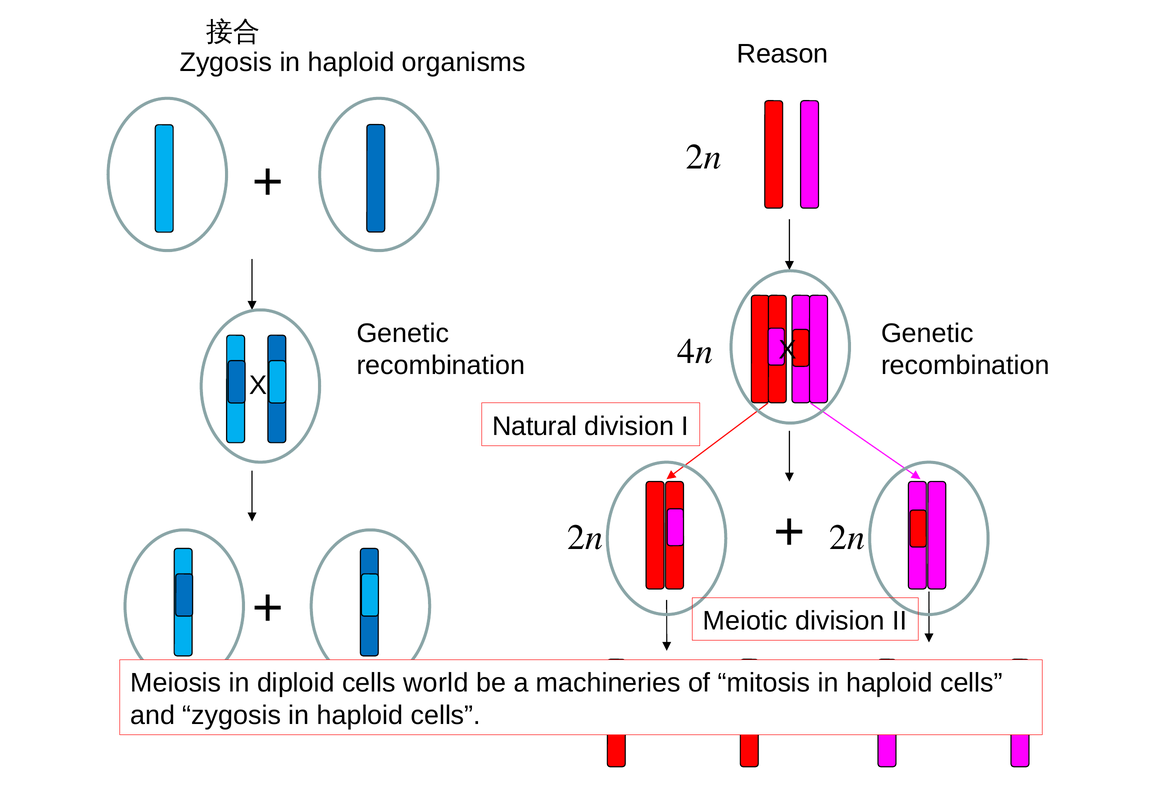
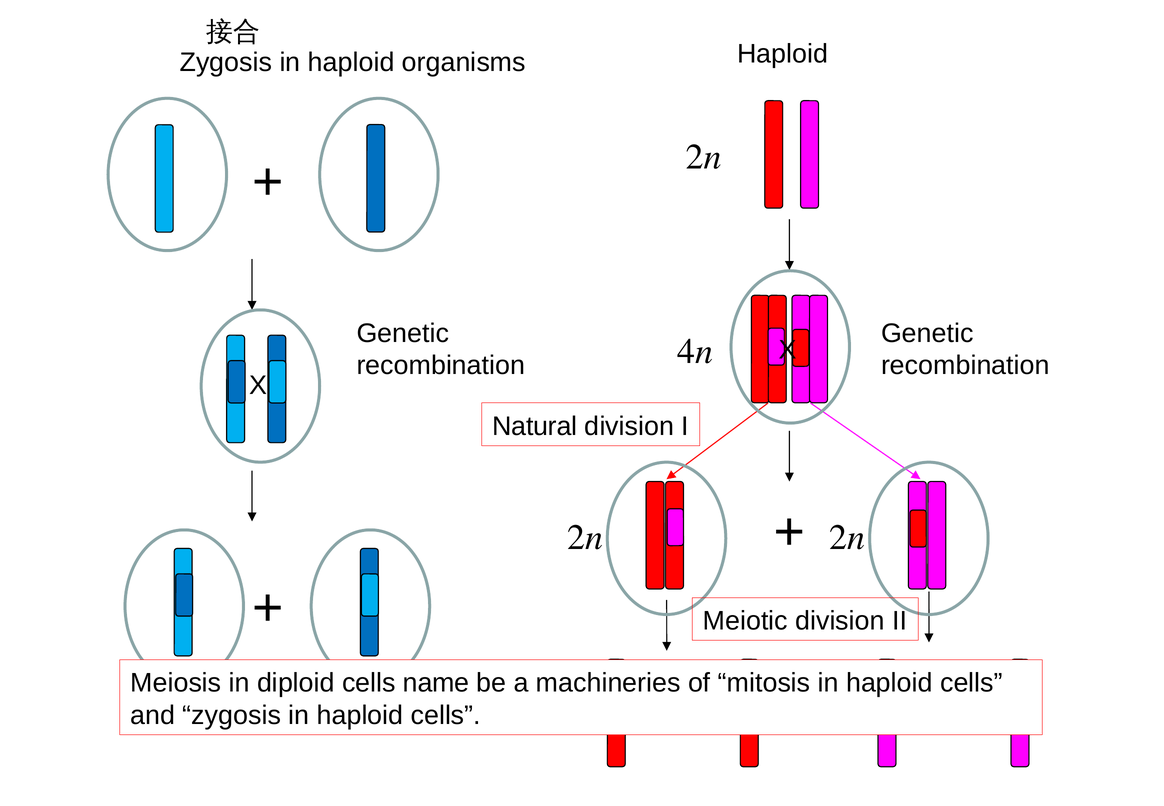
Reason at (783, 54): Reason -> Haploid
world: world -> name
